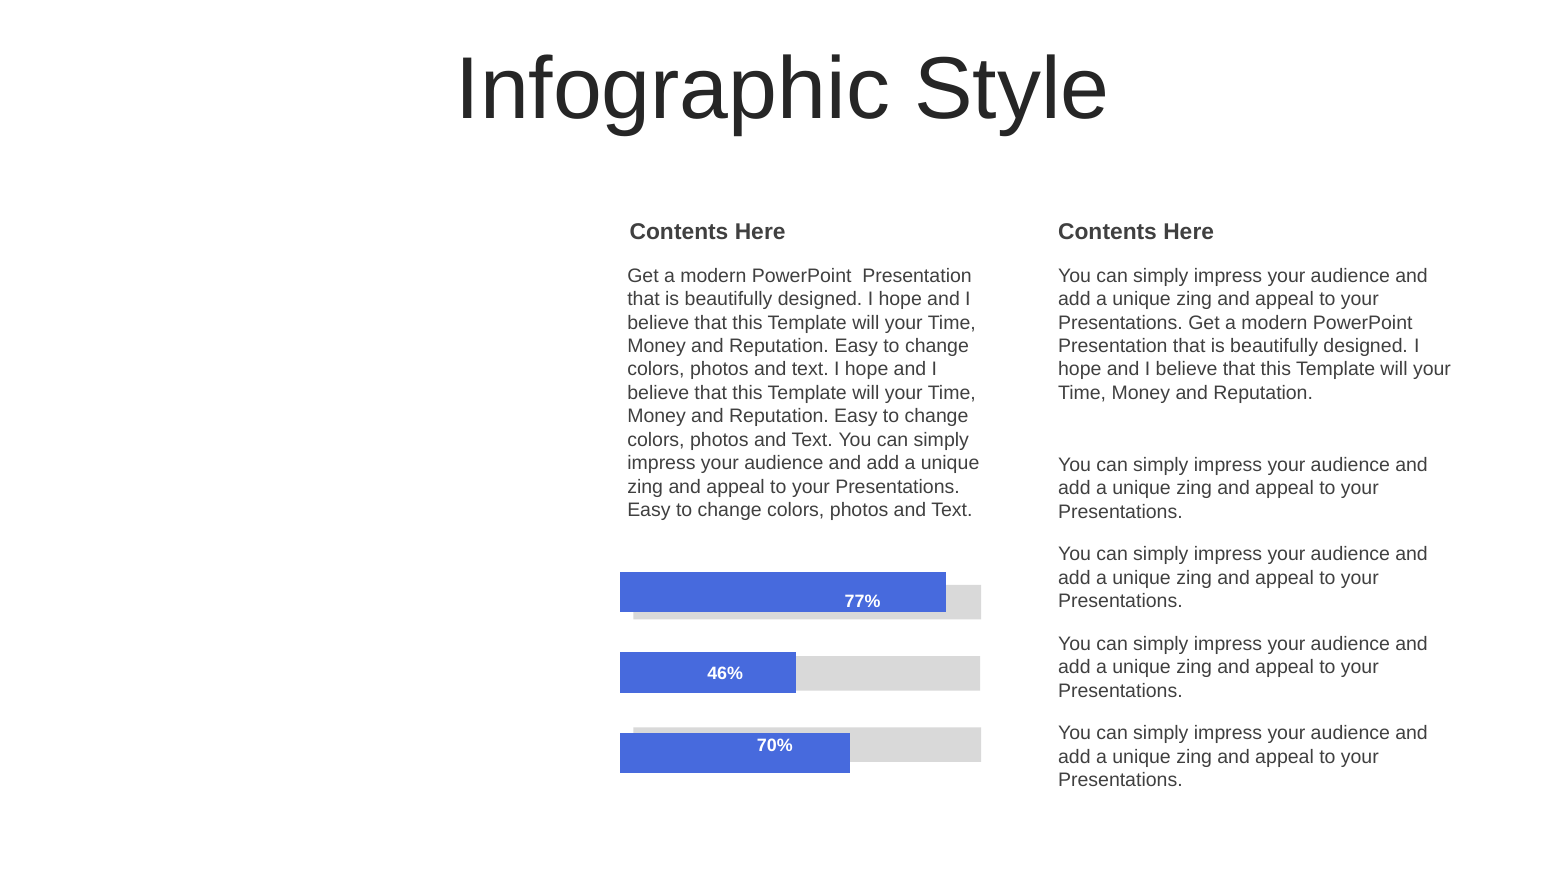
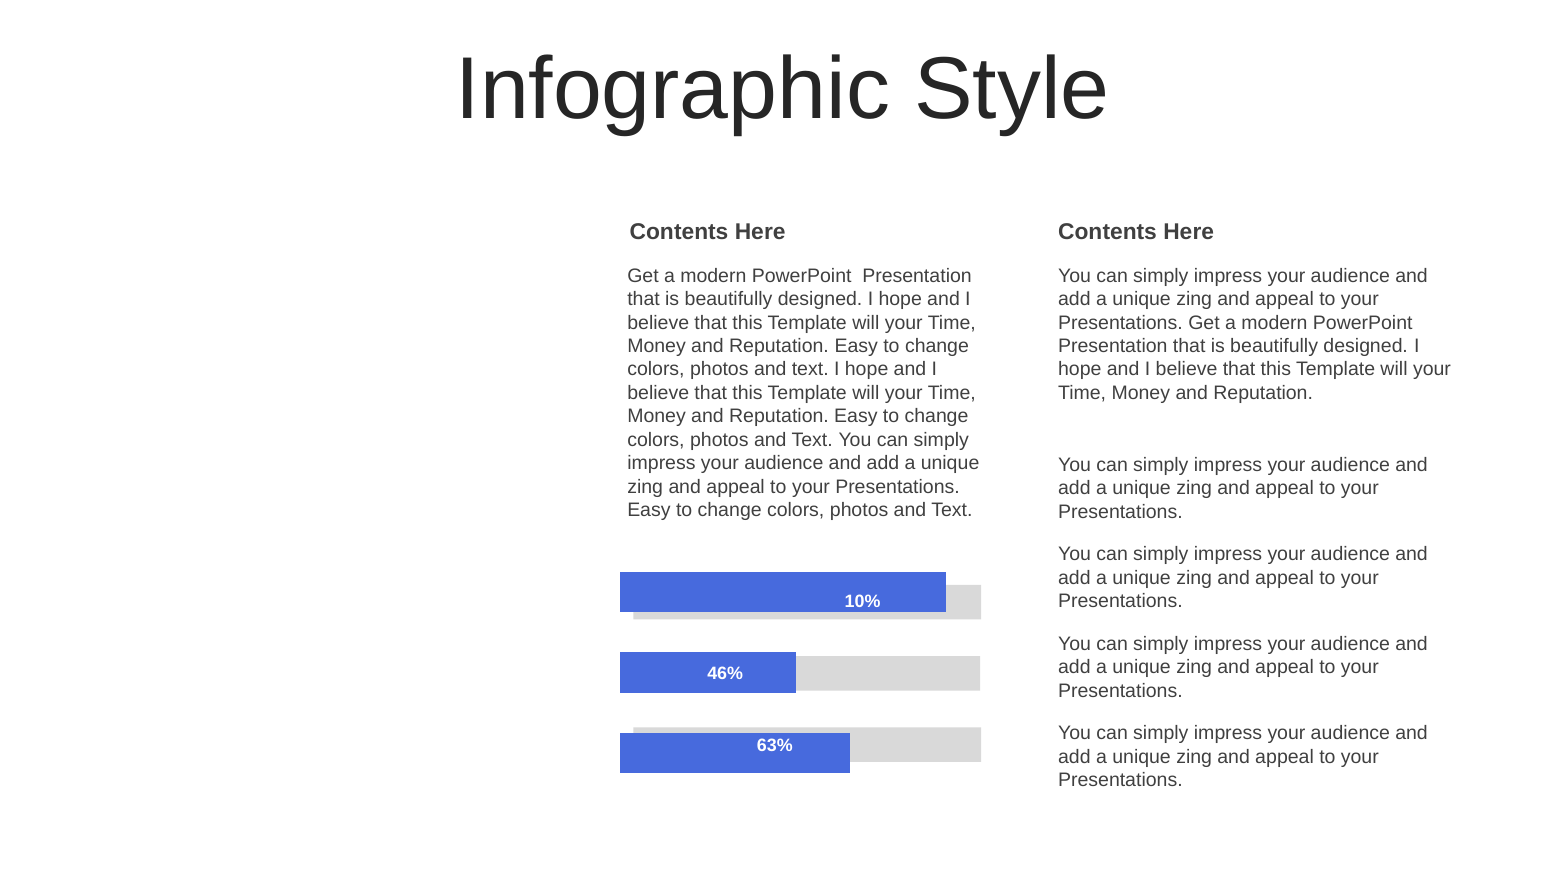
77%: 77% -> 10%
70%: 70% -> 63%
